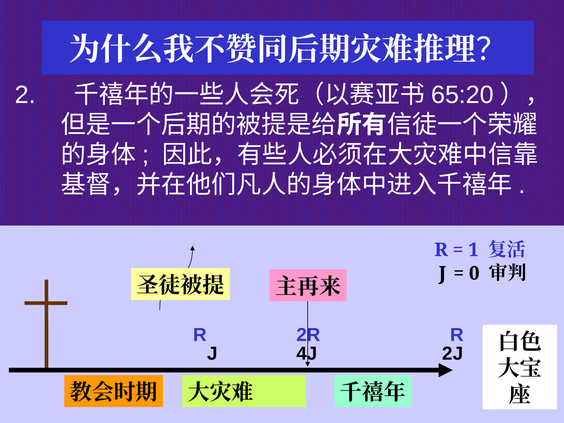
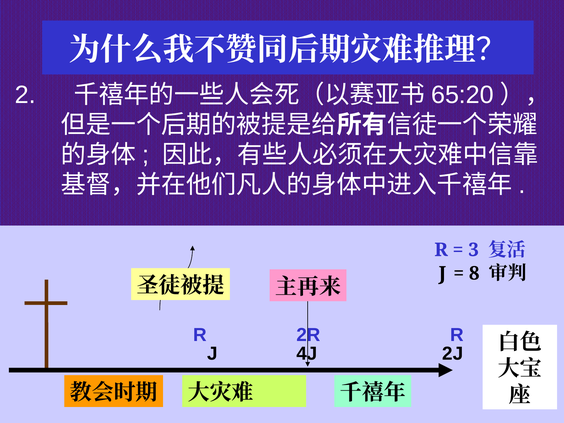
1: 1 -> 3
0: 0 -> 8
